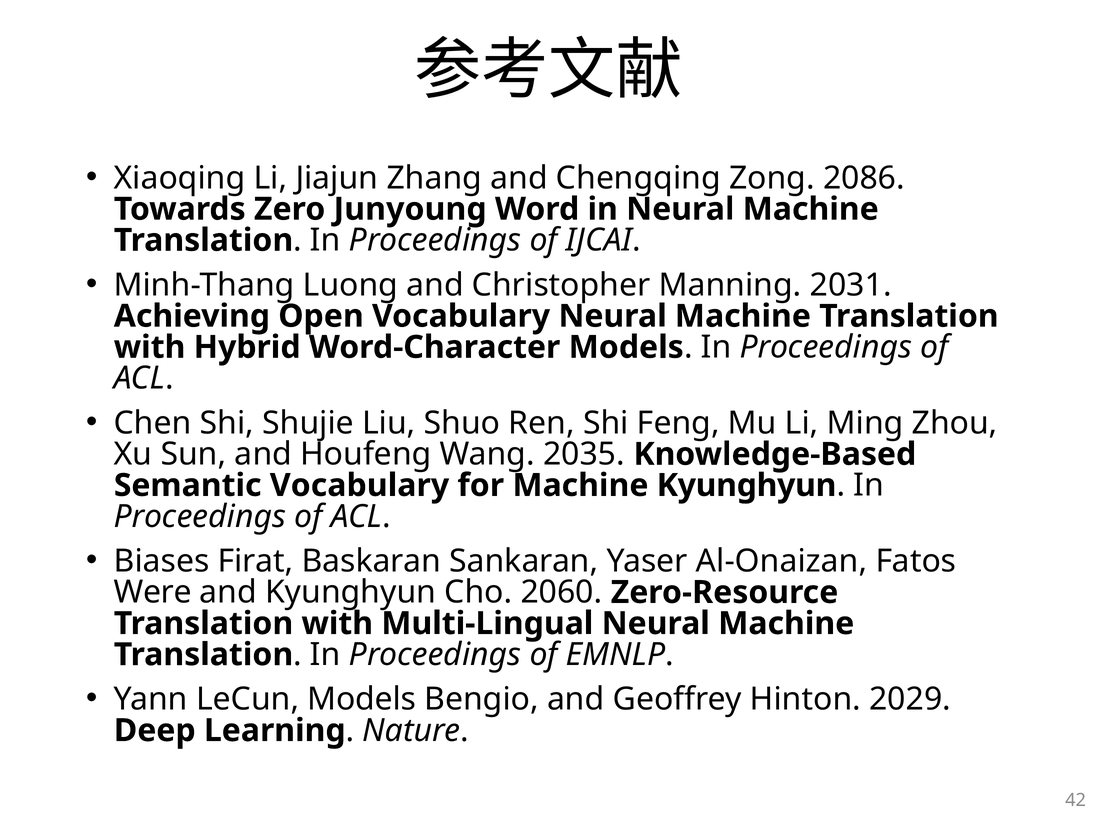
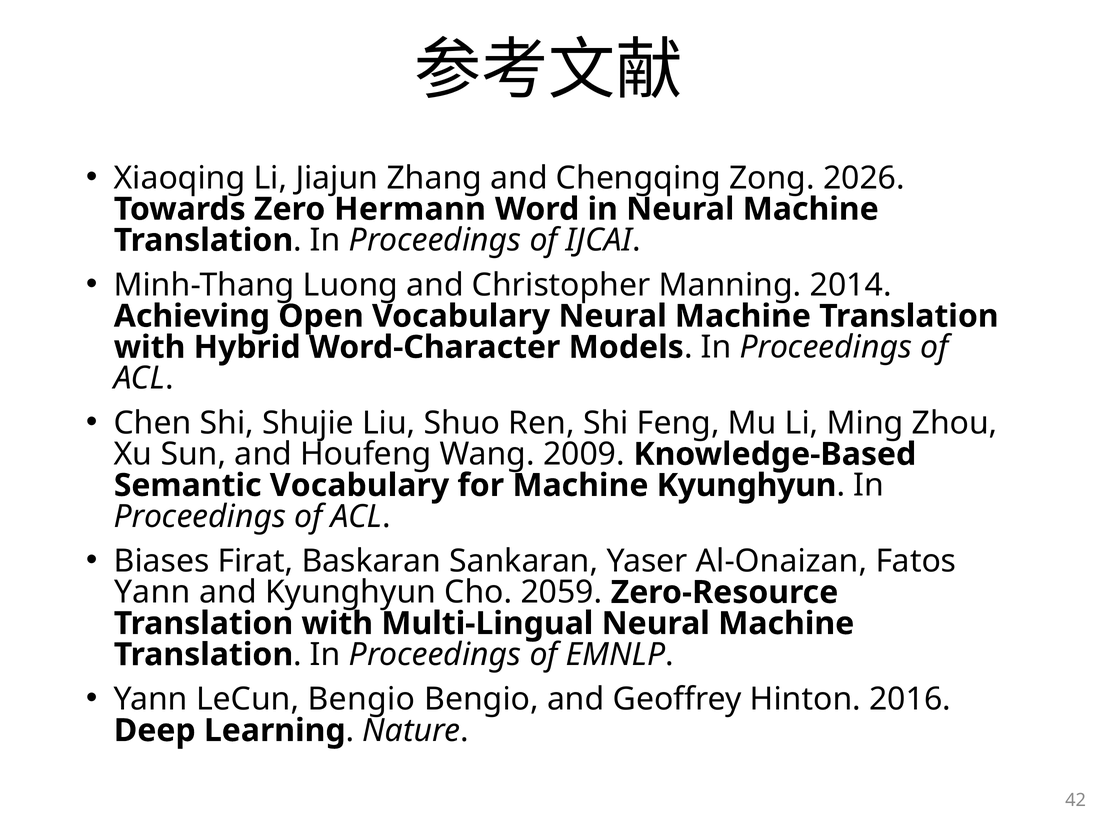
2086: 2086 -> 2026
Junyoung: Junyoung -> Hermann
2031: 2031 -> 2014
2035: 2035 -> 2009
Were at (153, 592): Were -> Yann
2060: 2060 -> 2059
LeCun Models: Models -> Bengio
2029: 2029 -> 2016
